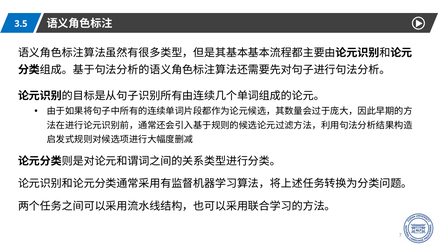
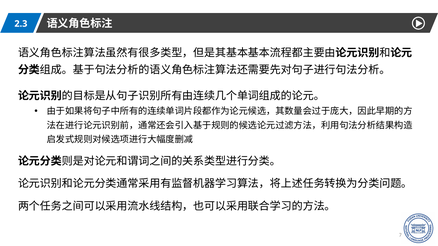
3.5: 3.5 -> 2.3
